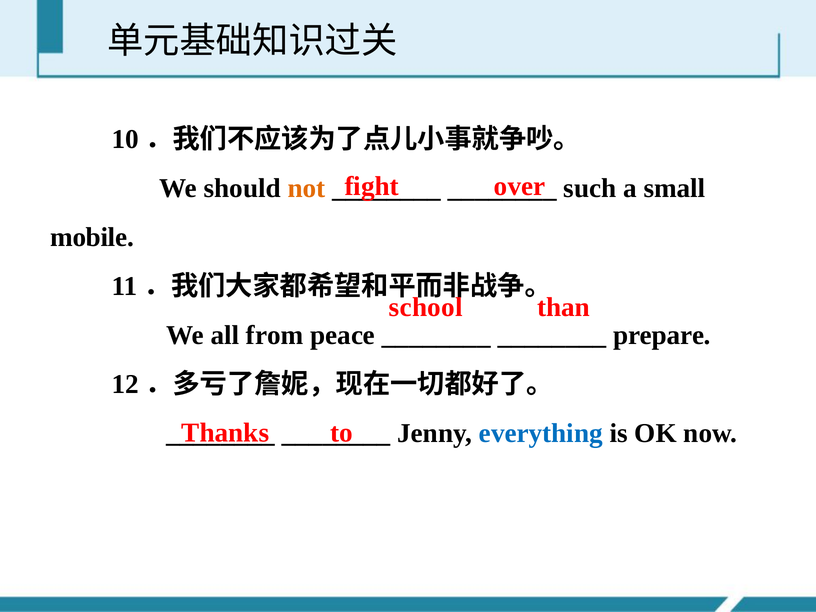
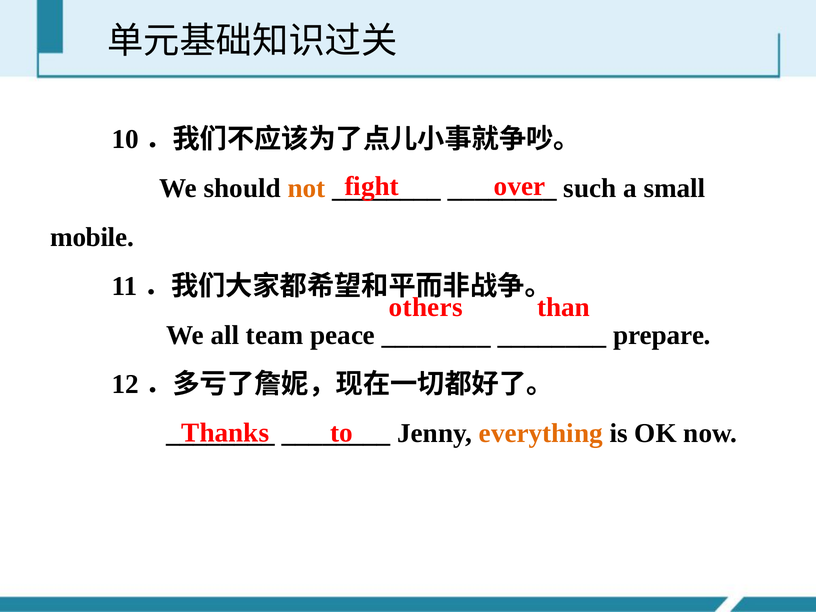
school: school -> others
from: from -> team
everything colour: blue -> orange
